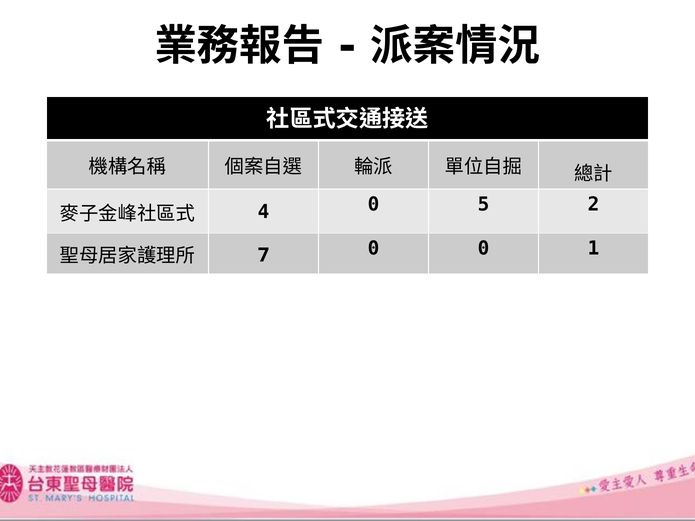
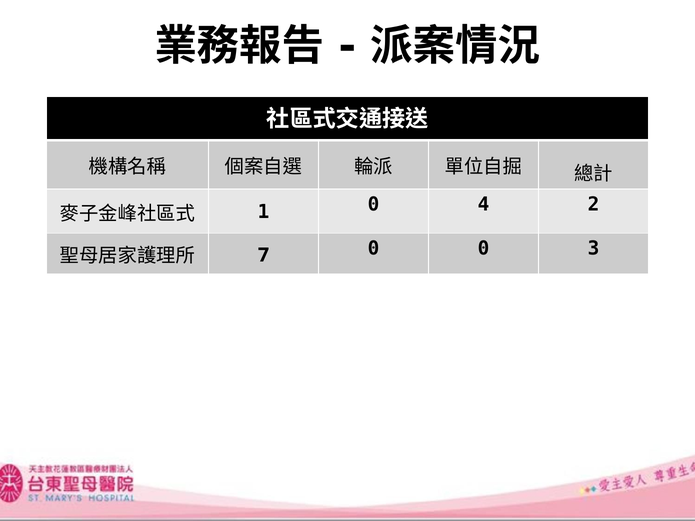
4: 4 -> 1
5: 5 -> 4
1: 1 -> 3
